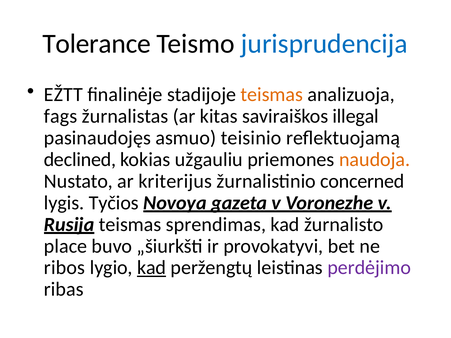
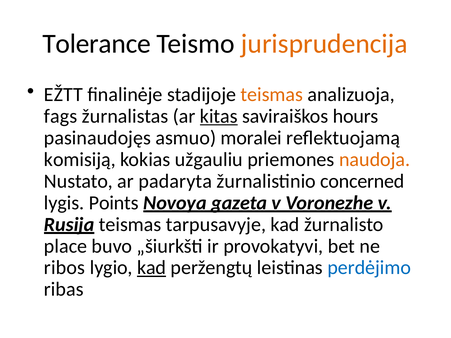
jurisprudencija colour: blue -> orange
kitas underline: none -> present
illegal: illegal -> hours
teisinio: teisinio -> moralei
declined: declined -> komisiją
kriterijus: kriterijus -> padaryta
Tyčios: Tyčios -> Points
sprendimas: sprendimas -> tarpusavyje
perdėjimo colour: purple -> blue
